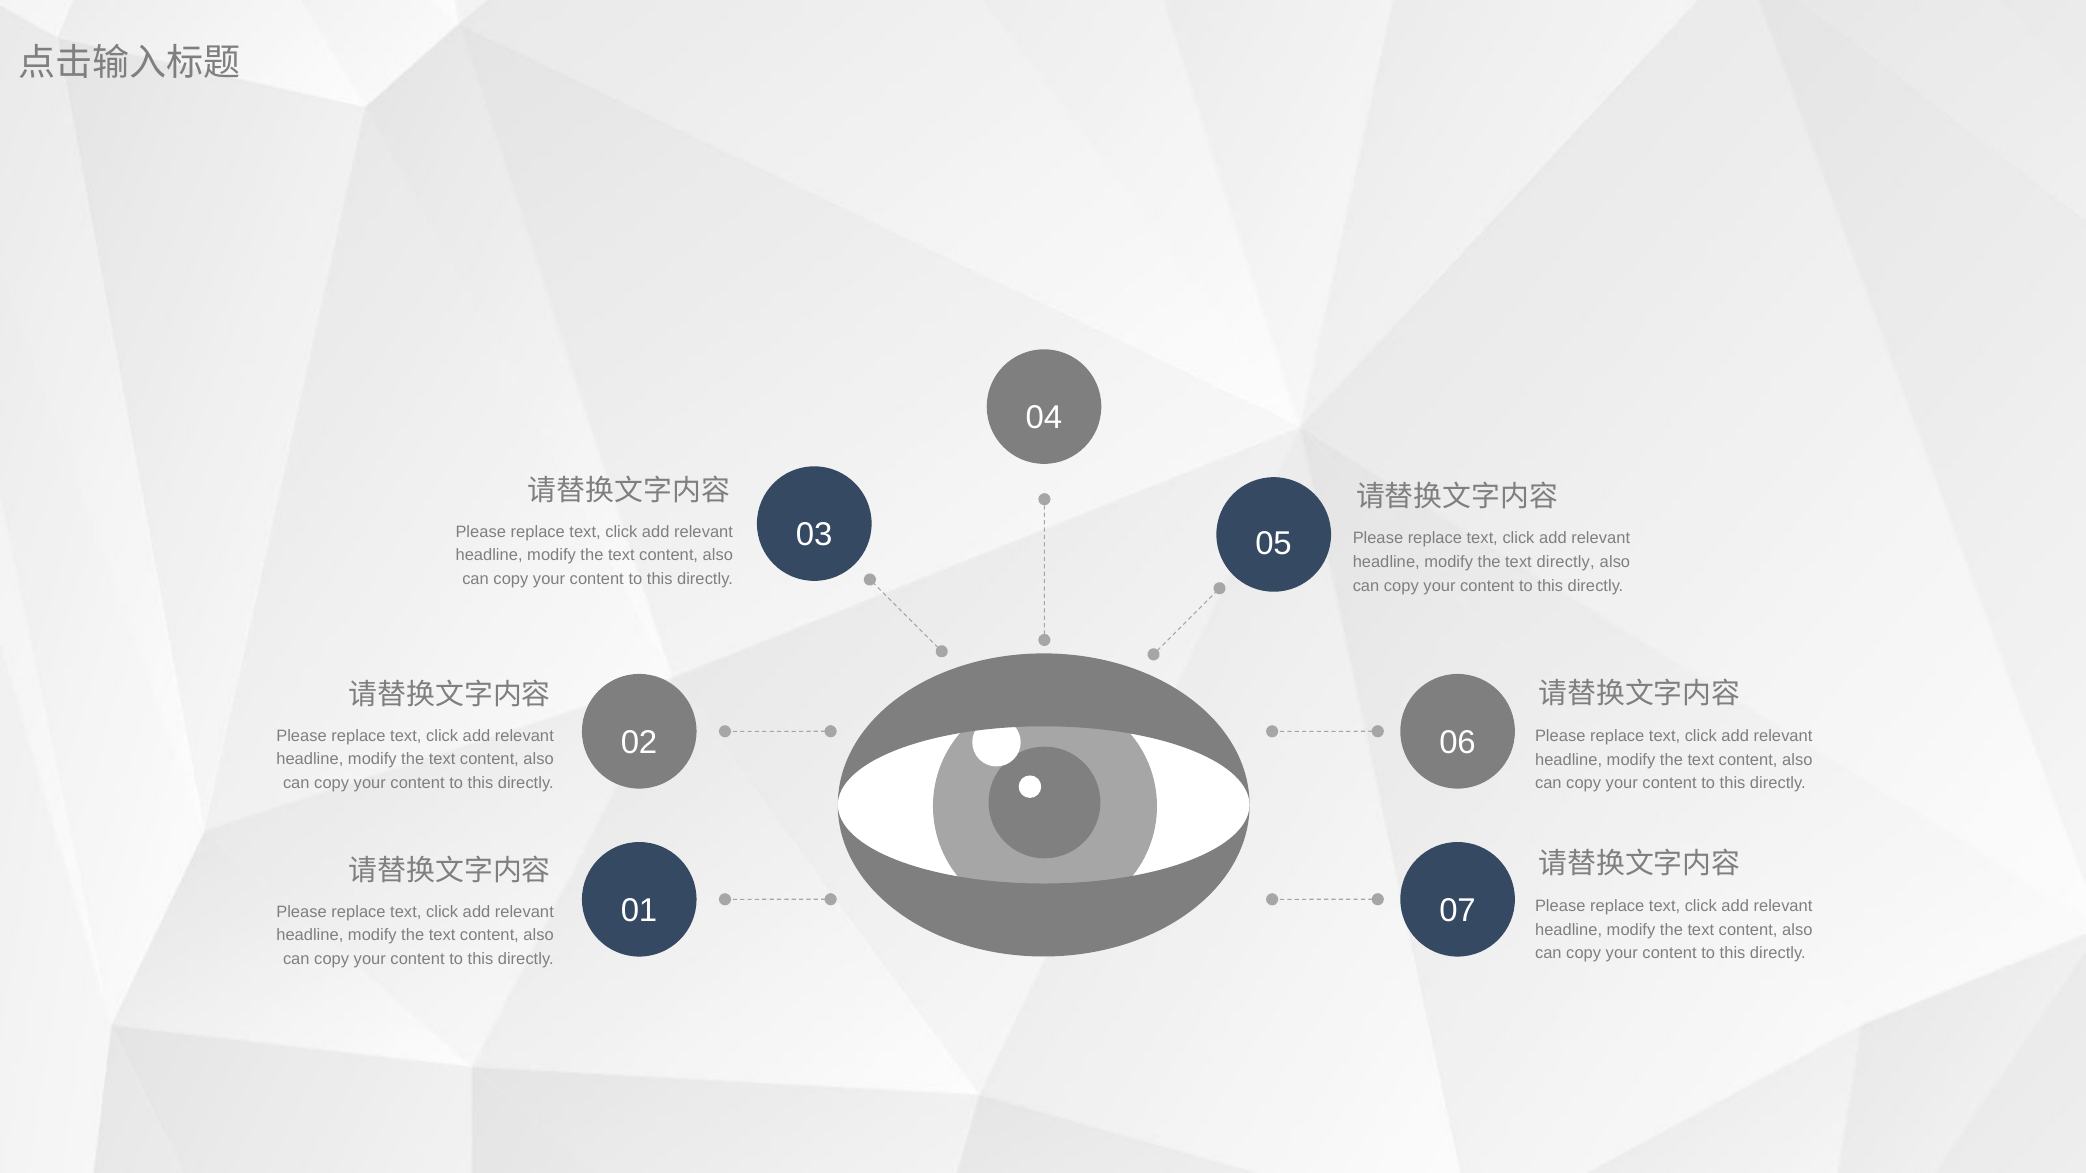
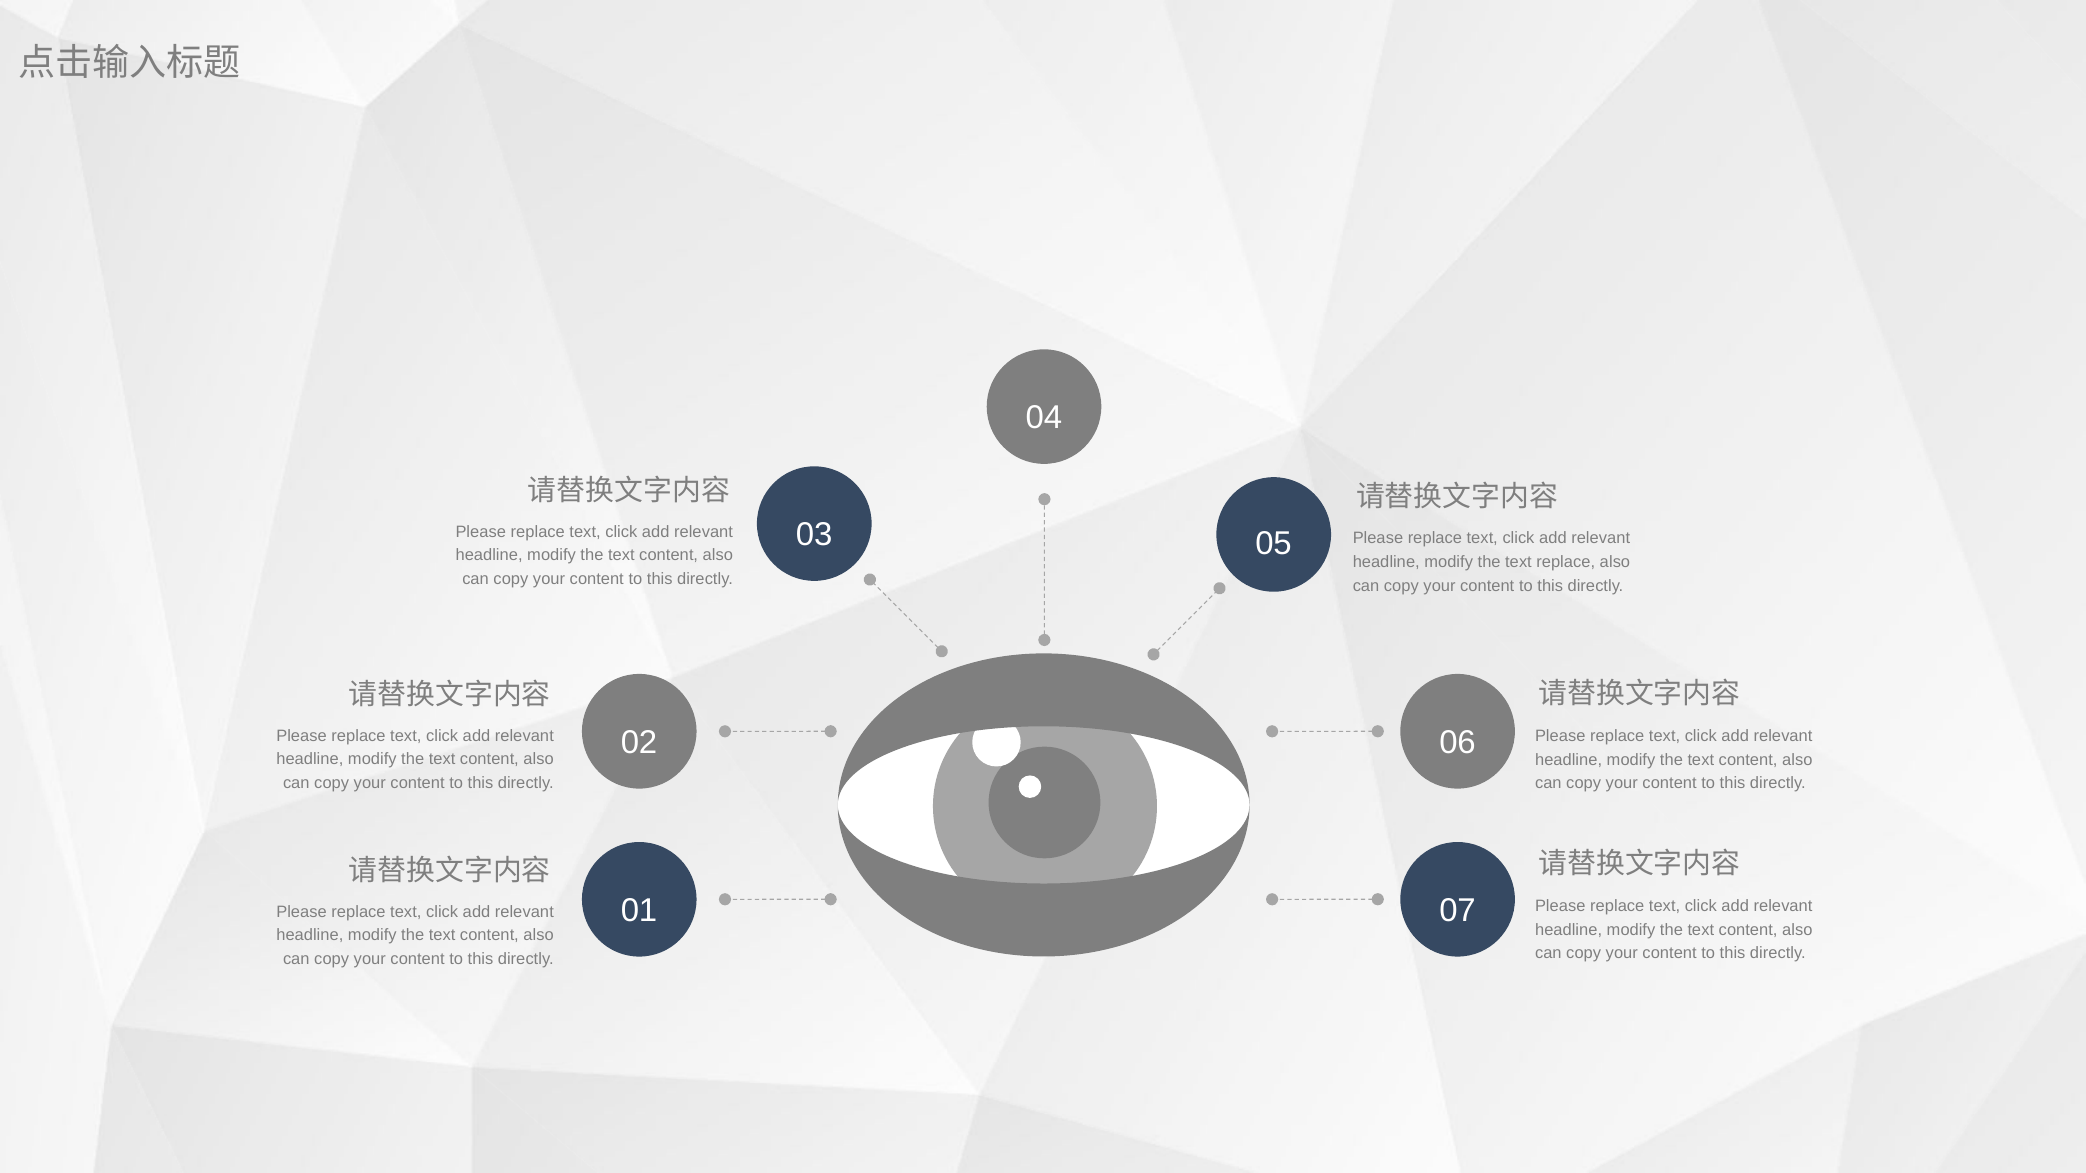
text directly: directly -> replace
